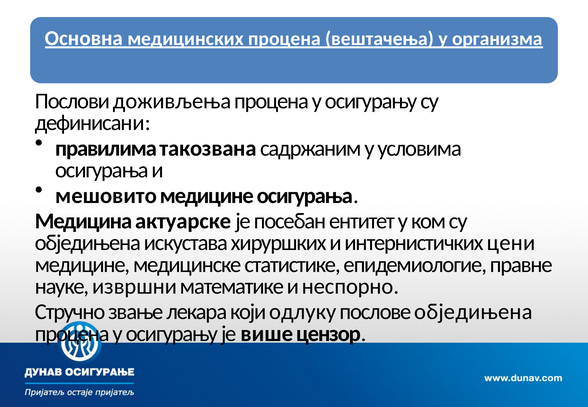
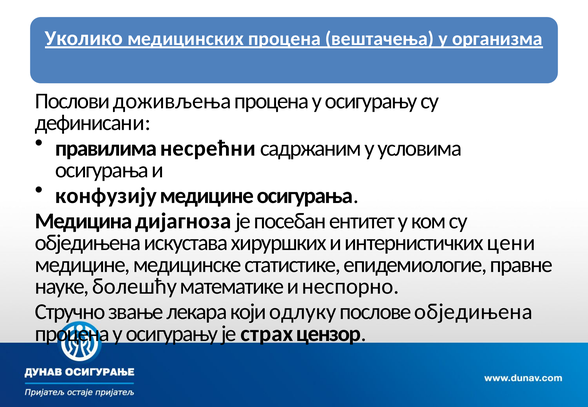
Основна: Основна -> Уколико
такозвана: такозвана -> несрећни
мешовито: мешовито -> конфузију
актуарске: актуарске -> дијагноза
извршни: извршни -> болешћу
више: више -> страх
